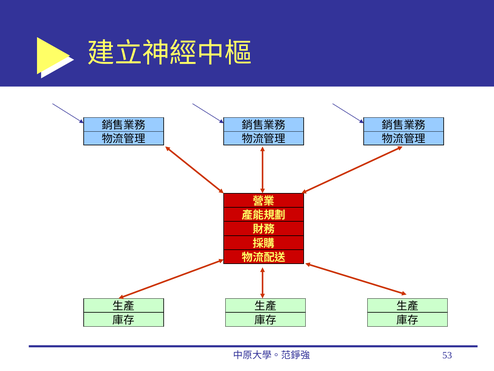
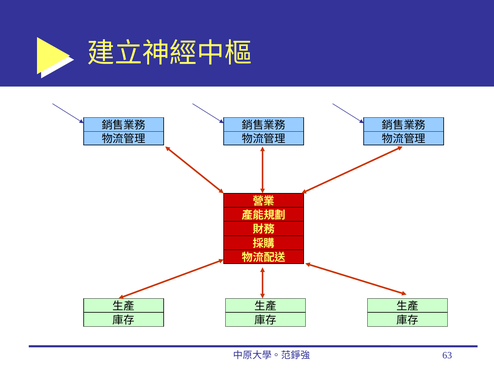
53: 53 -> 63
